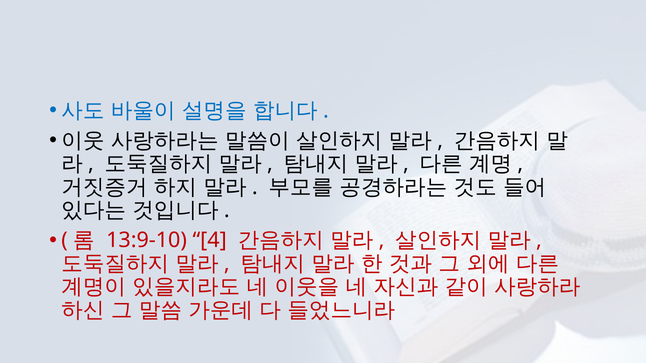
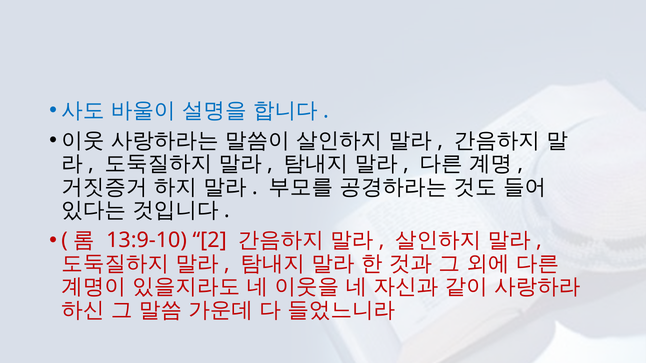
4: 4 -> 2
